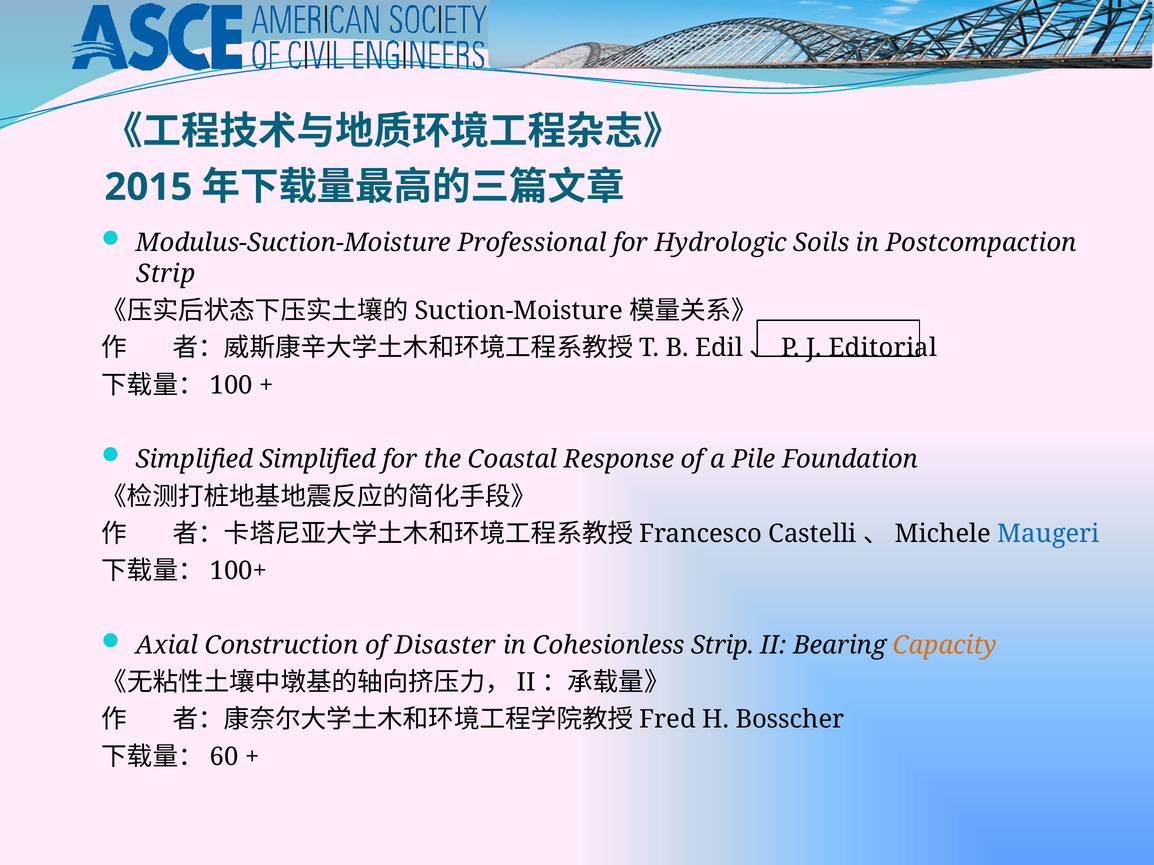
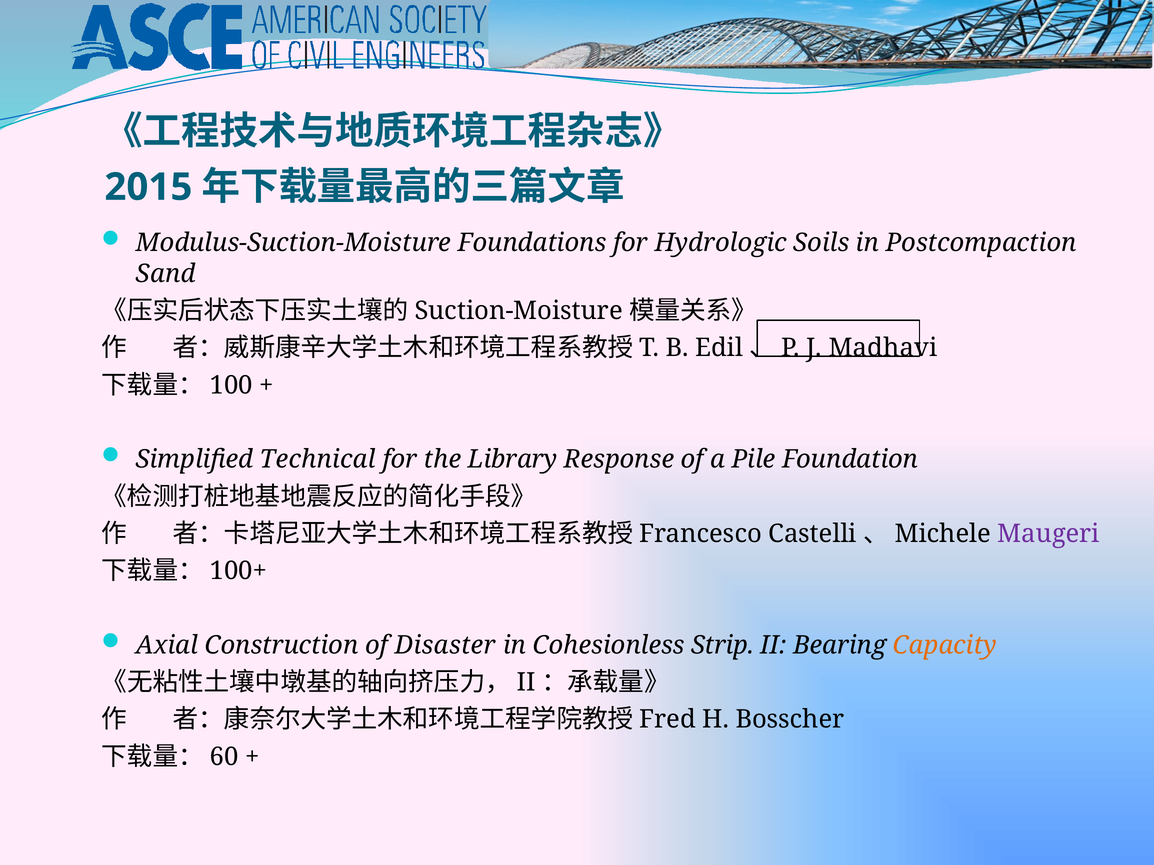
Professional: Professional -> Foundations
Strip at (166, 274): Strip -> Sand
Editorial: Editorial -> Madhavi
Simplified Simplified: Simplified -> Technical
Coastal: Coastal -> Library
Maugeri colour: blue -> purple
